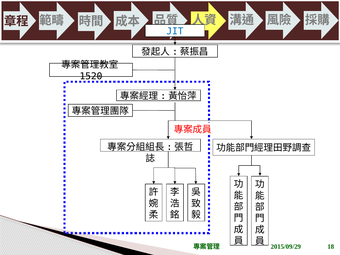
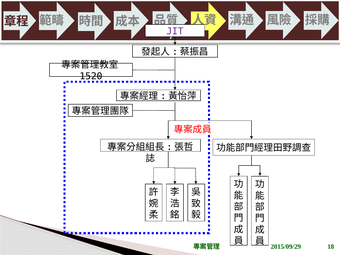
JIT colour: blue -> purple
